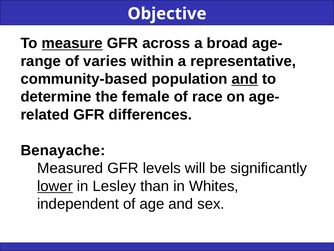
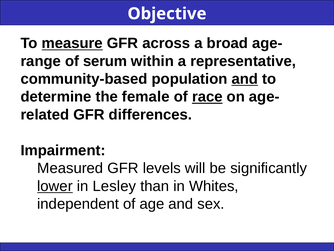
varies: varies -> serum
race underline: none -> present
Benayache: Benayache -> Impairment
